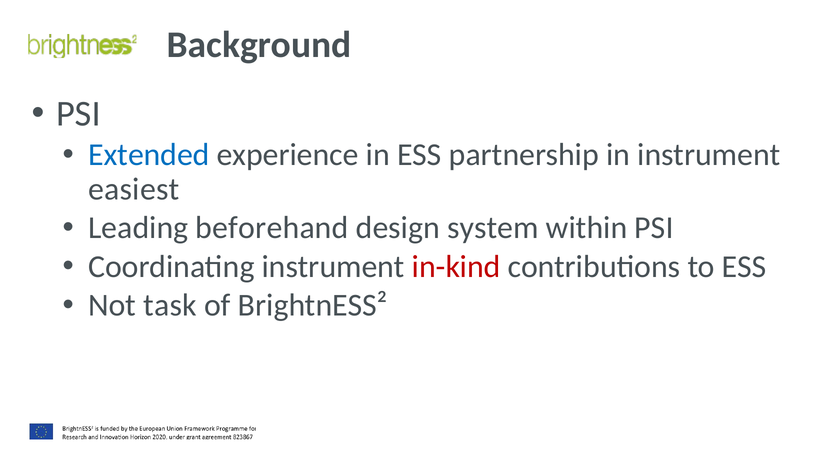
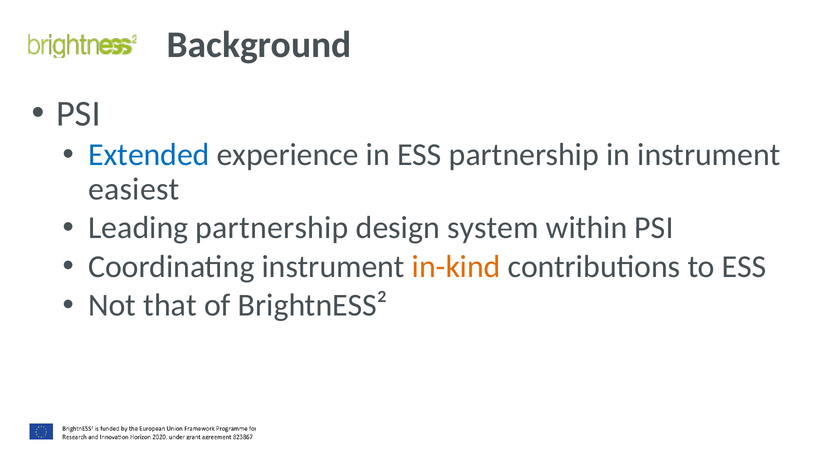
Leading beforehand: beforehand -> partnership
in-kind colour: red -> orange
task: task -> that
